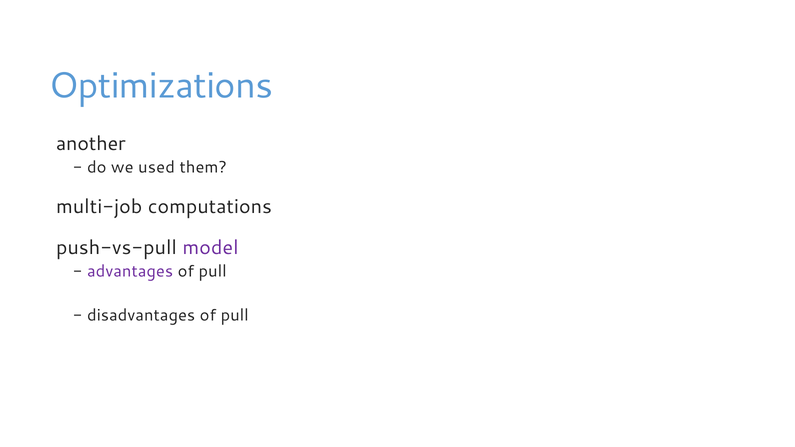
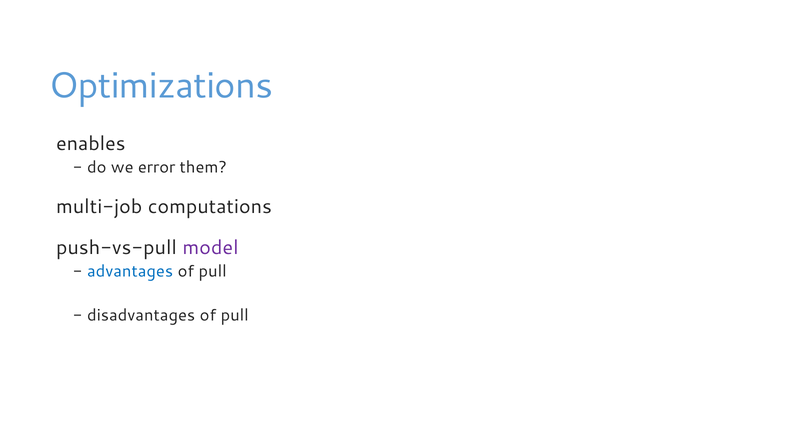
another: another -> enables
used: used -> error
advantages colour: purple -> blue
